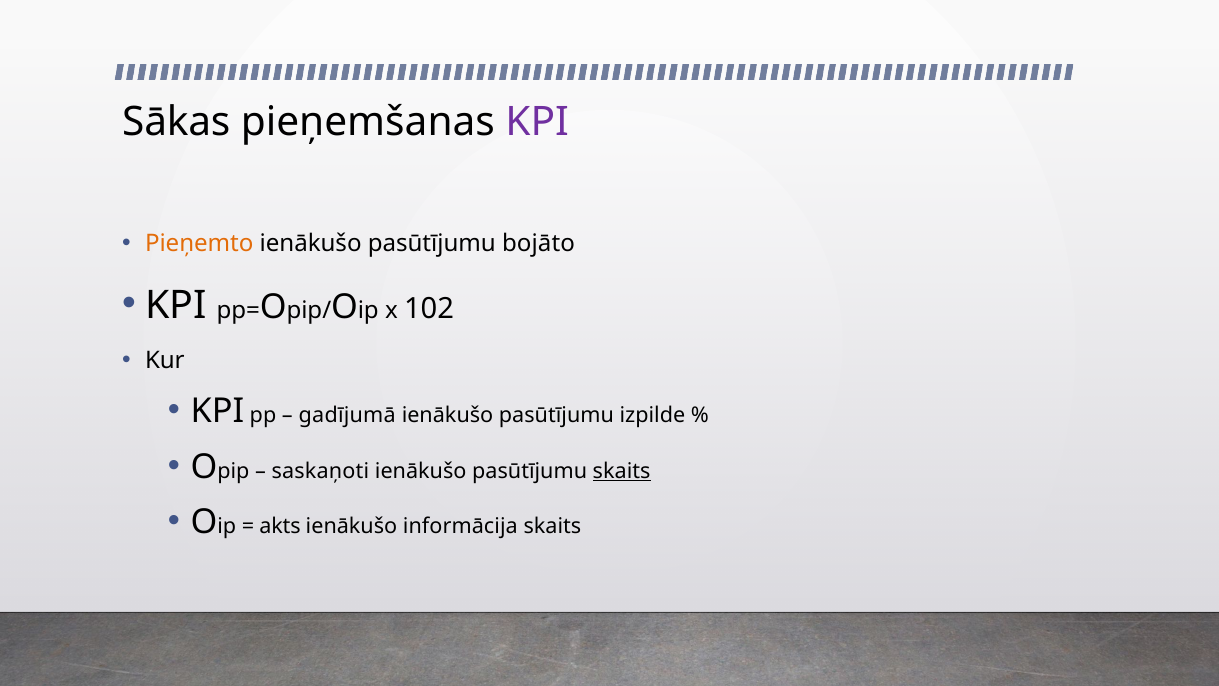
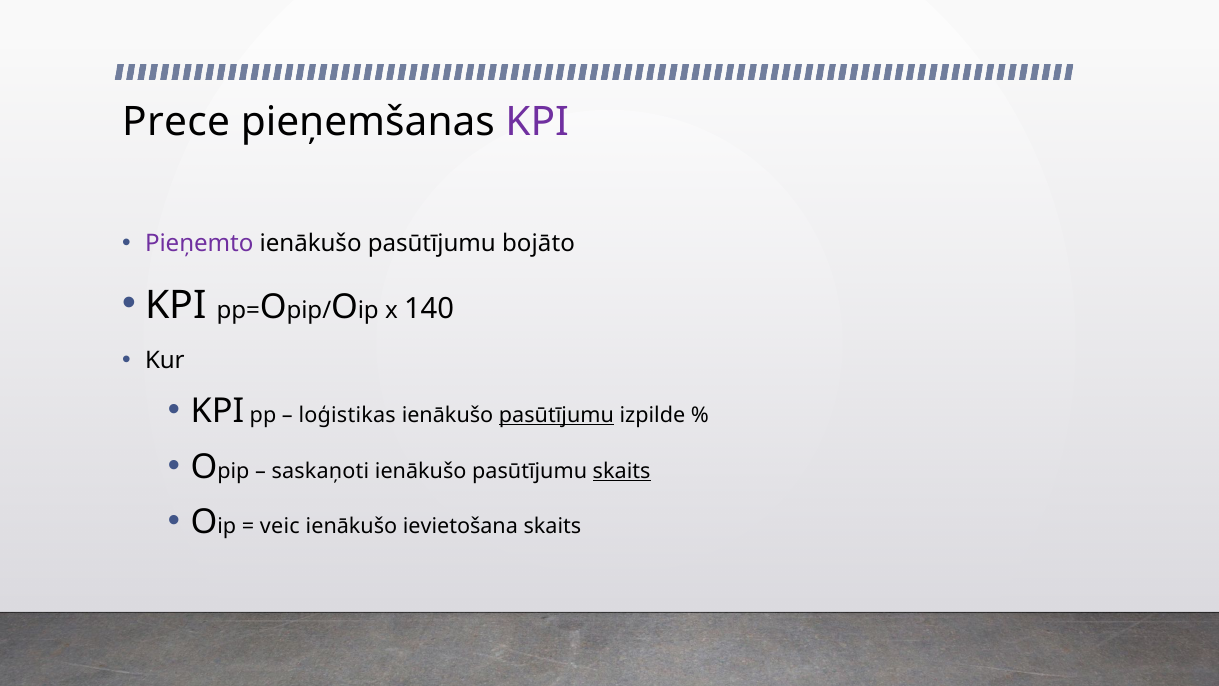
Sākas: Sākas -> Prece
Pieņemto colour: orange -> purple
102: 102 -> 140
gadījumā: gadījumā -> loģistikas
pasūtījumu at (556, 415) underline: none -> present
akts: akts -> veic
informācija: informācija -> ievietošana
